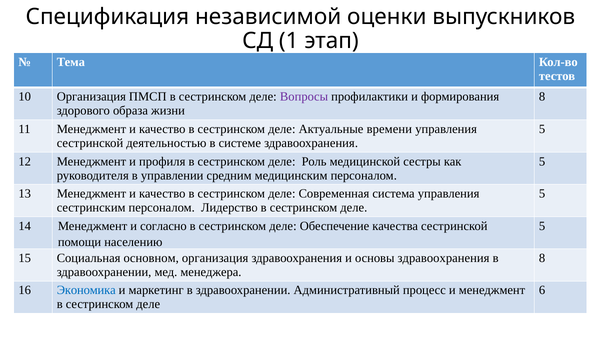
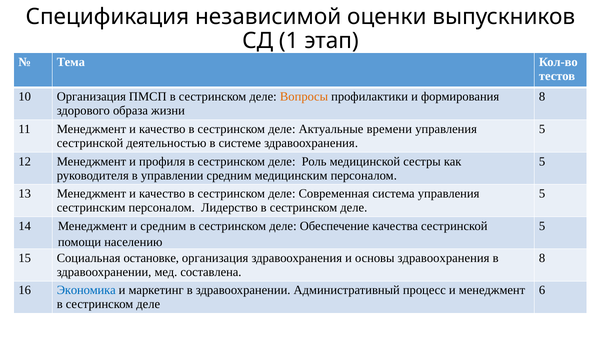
Вопросы colour: purple -> orange
и согласно: согласно -> средним
основном: основном -> остановке
менеджера: менеджера -> составлена
